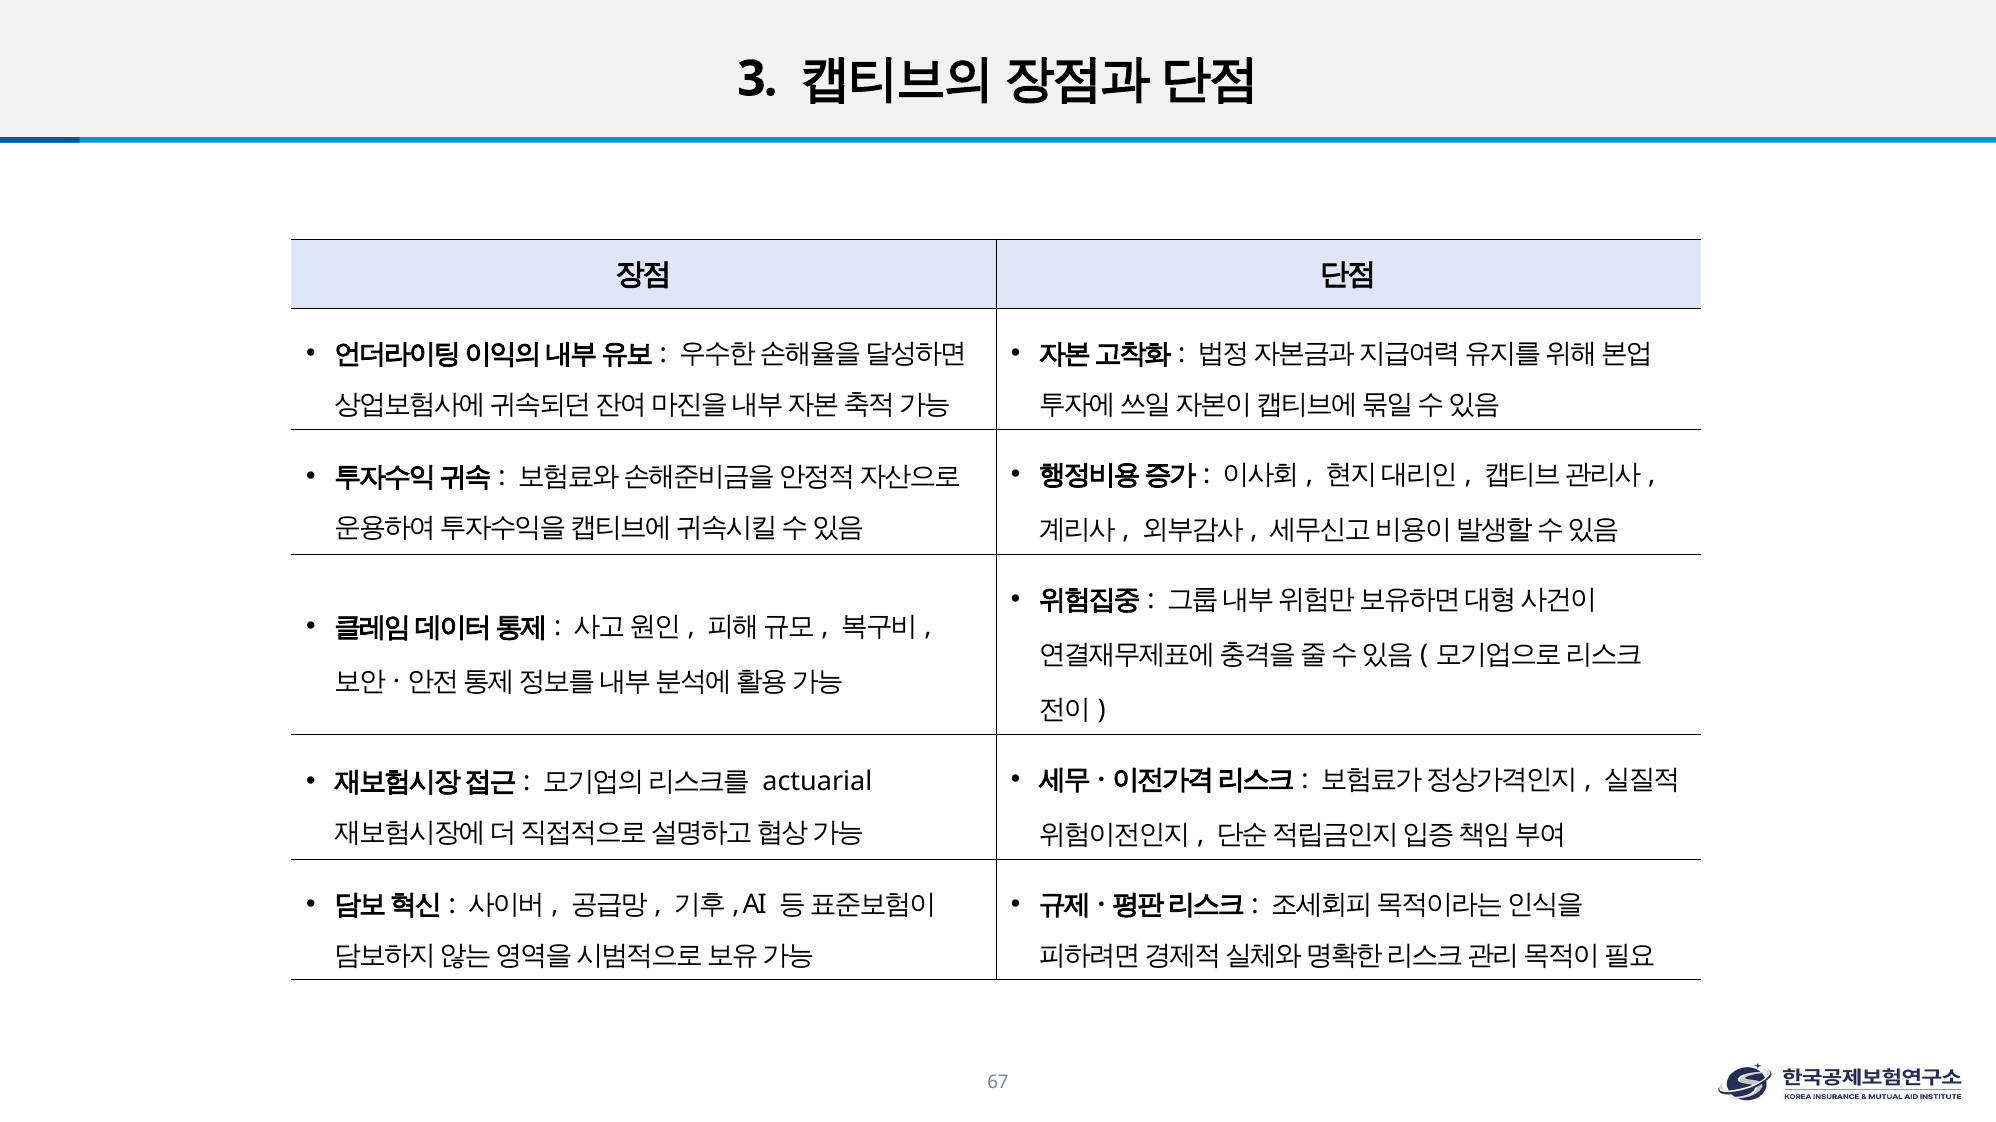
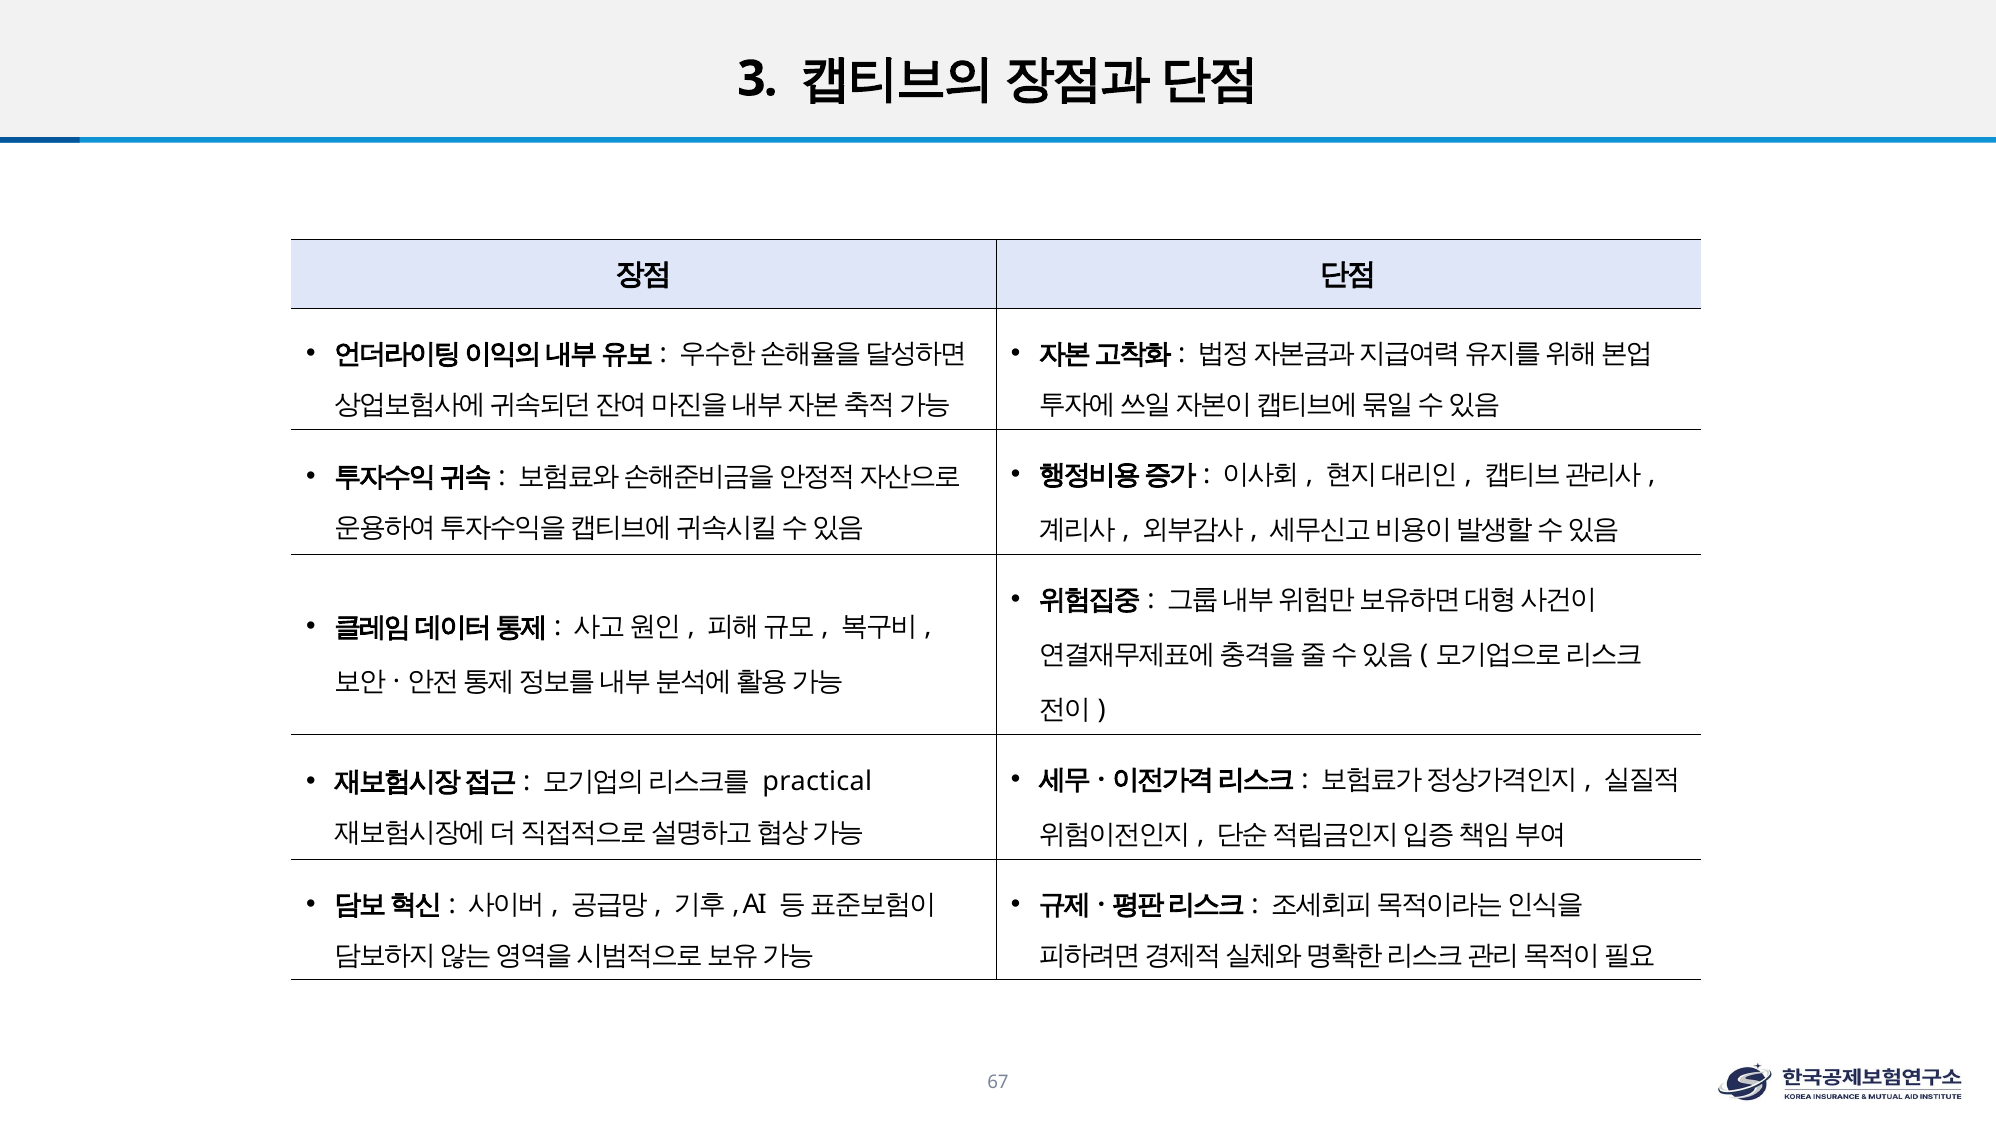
actuarial: actuarial -> practical
